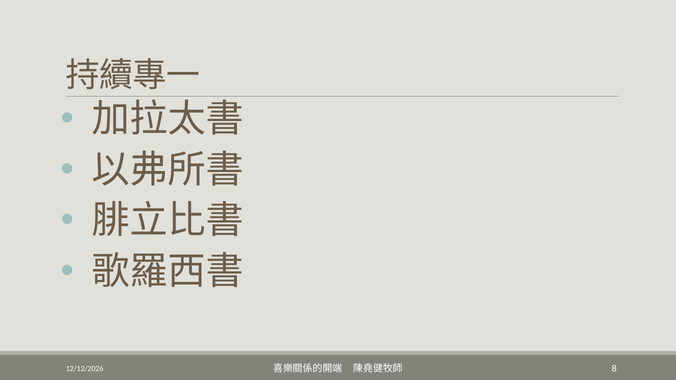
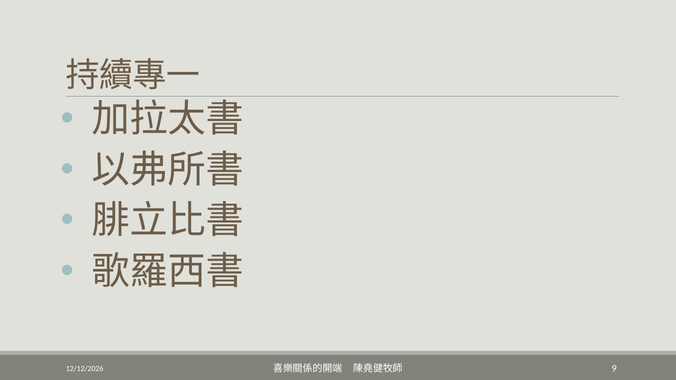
8: 8 -> 9
